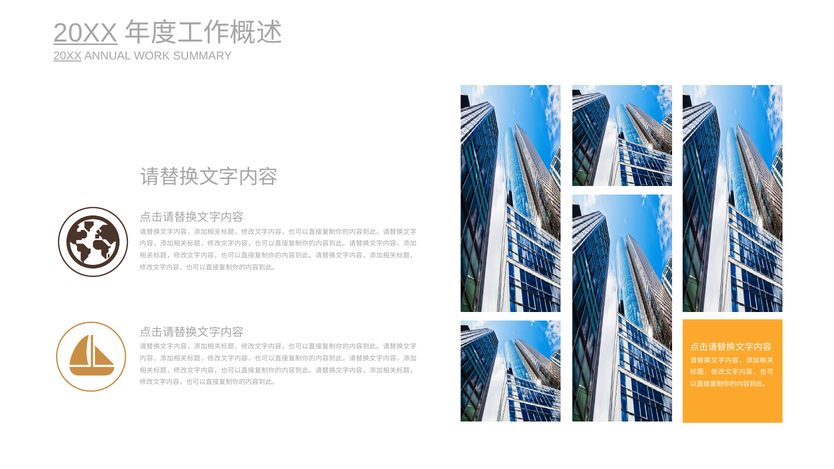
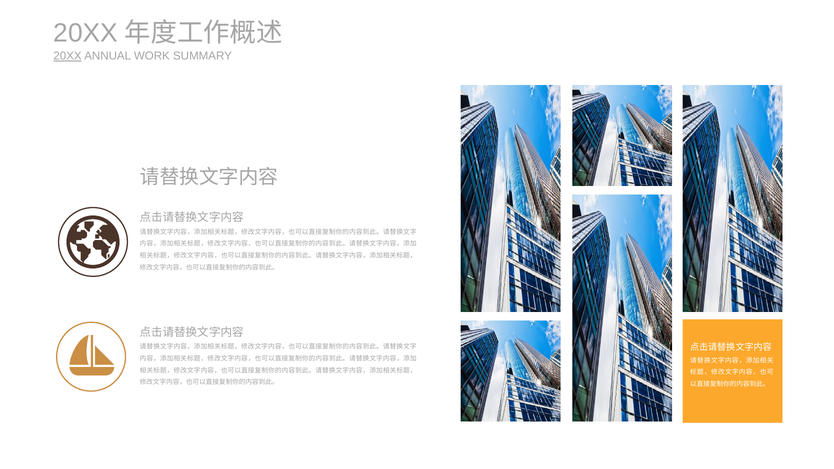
20XX at (86, 33) underline: present -> none
